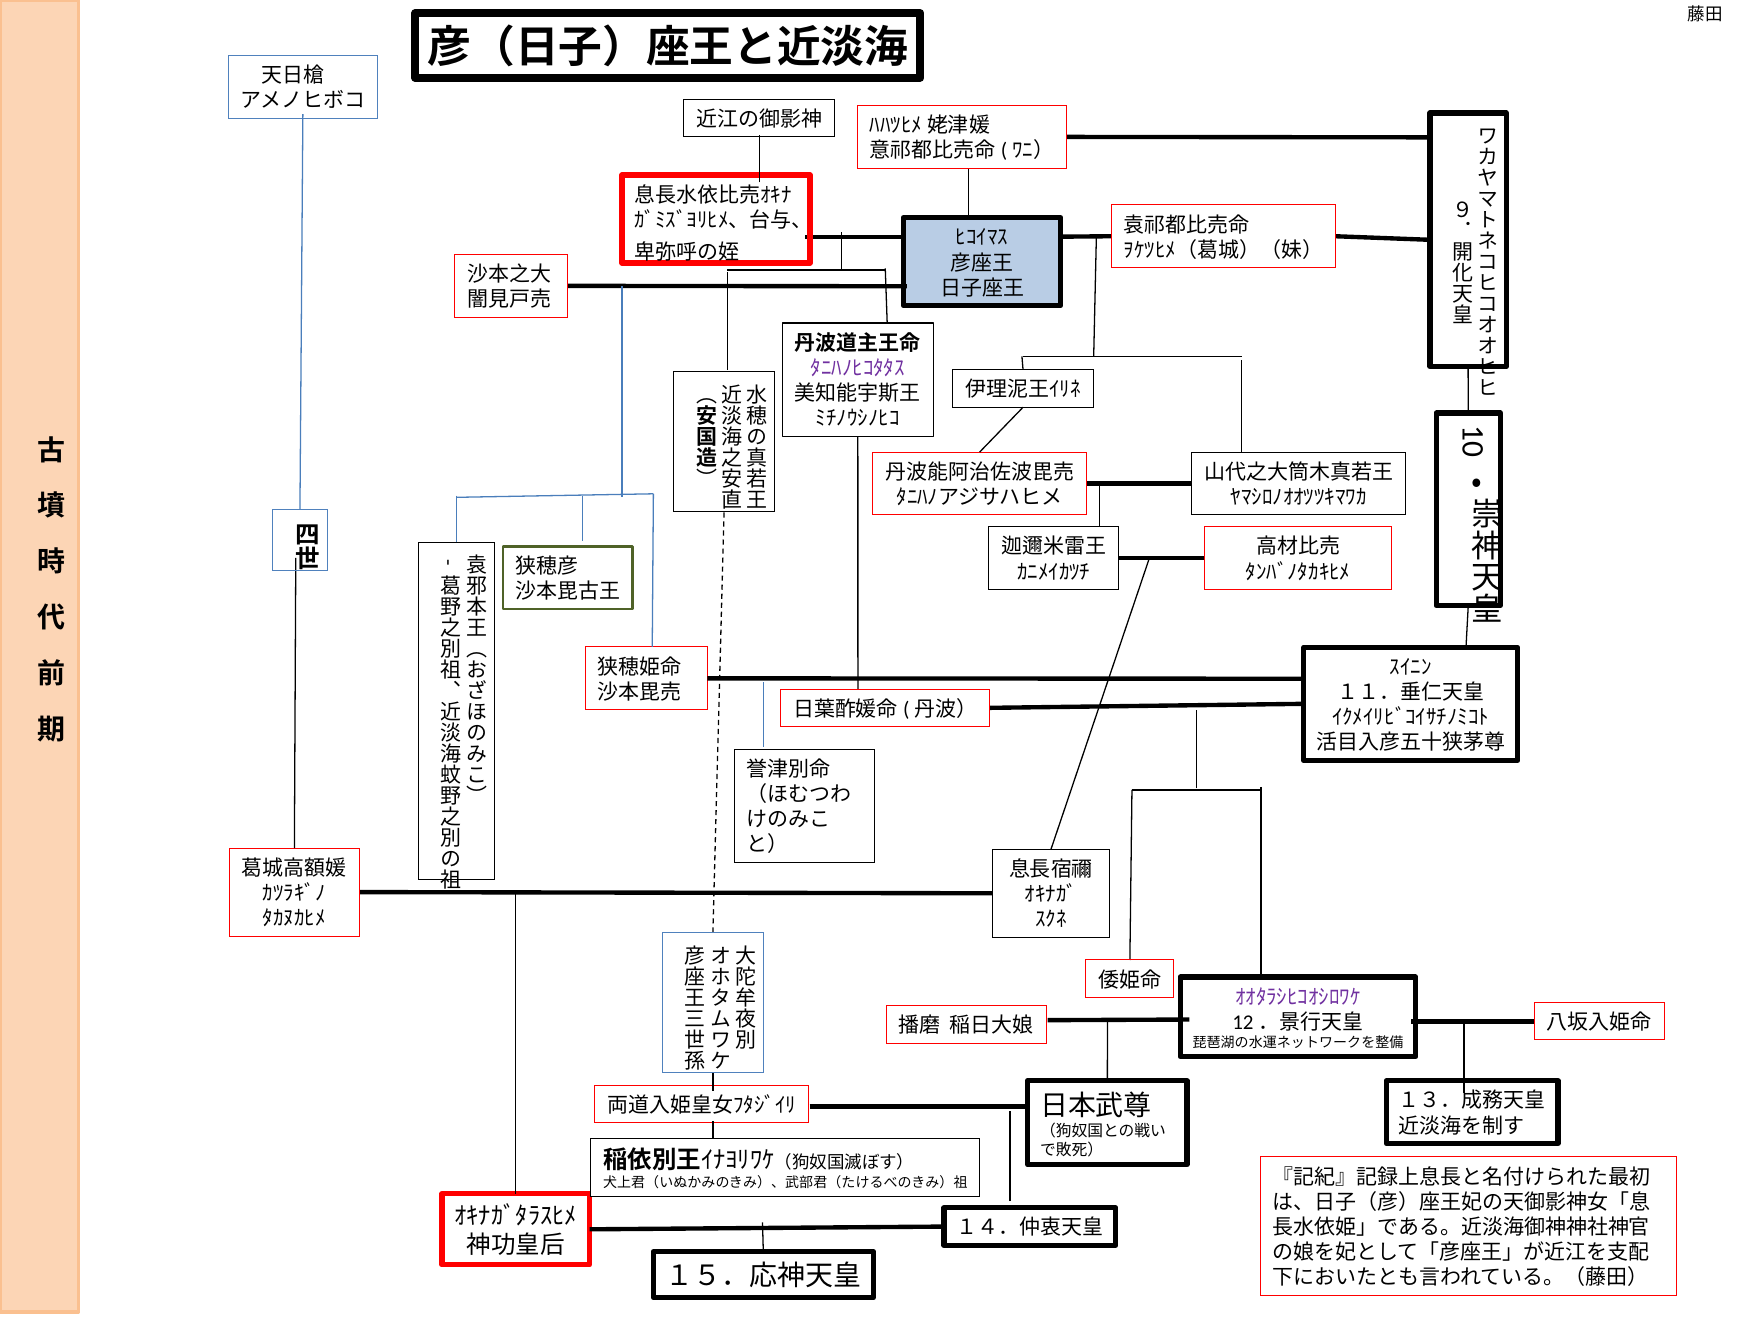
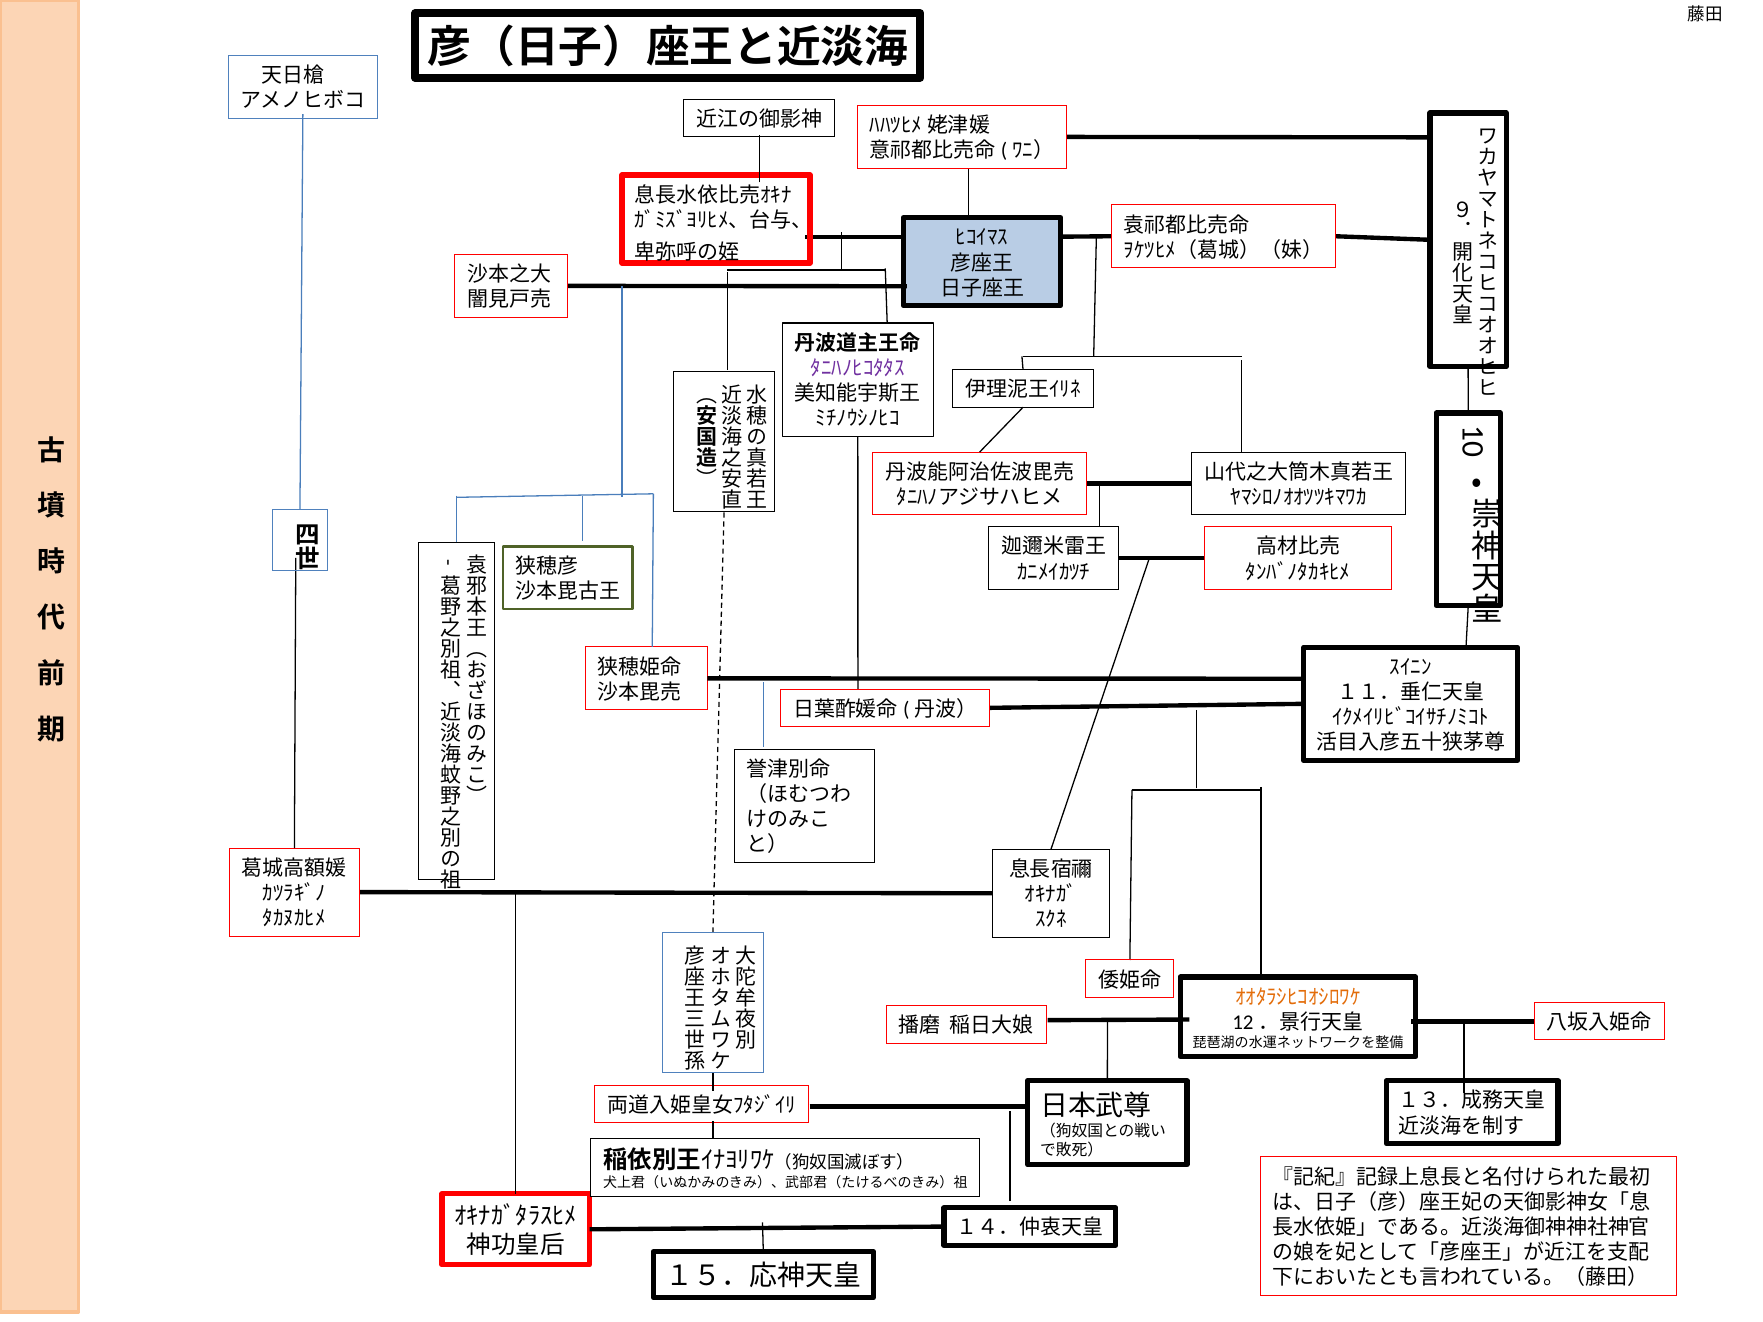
ｵｵﾀﾗｼﾋｺｵｼﾛﾜｹ colour: purple -> orange
